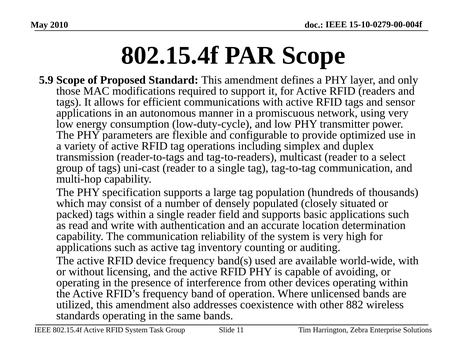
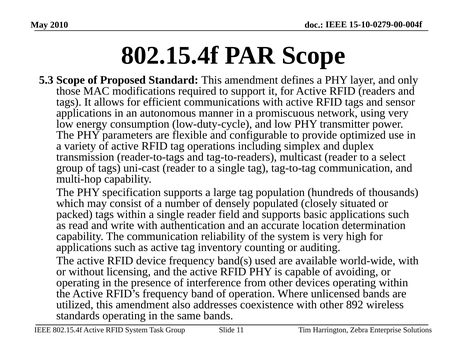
5.9: 5.9 -> 5.3
882: 882 -> 892
